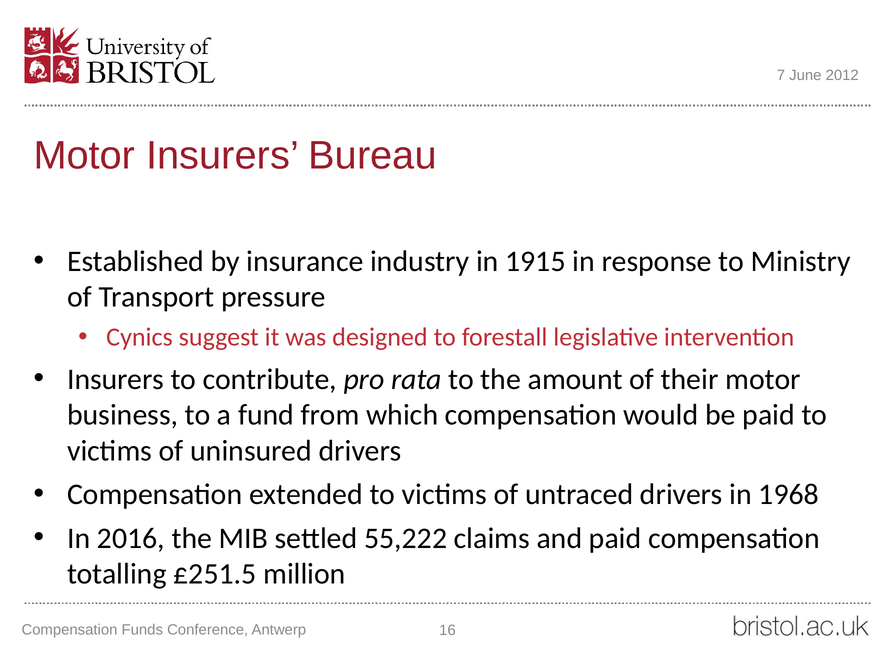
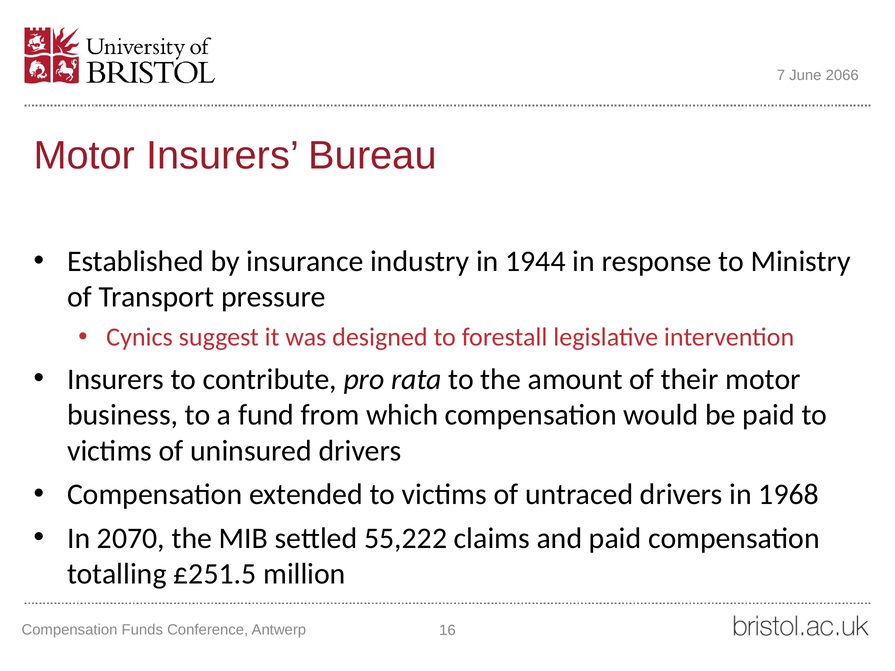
2012: 2012 -> 2066
1915: 1915 -> 1944
2016: 2016 -> 2070
